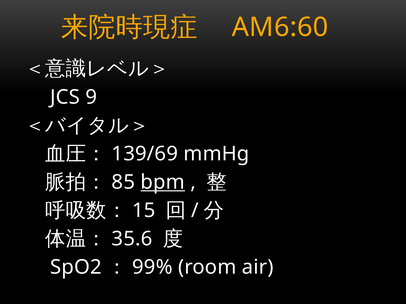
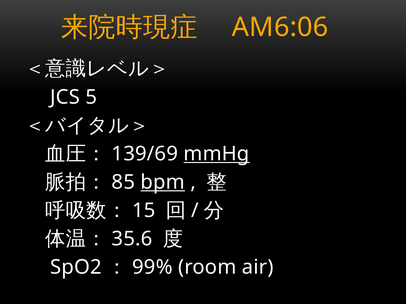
AM6:60: AM6:60 -> AM6:06
9: 9 -> 5
mmHg underline: none -> present
